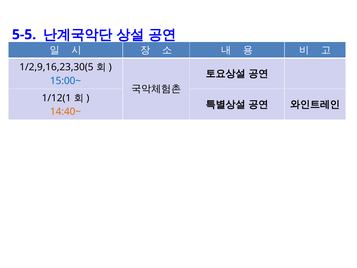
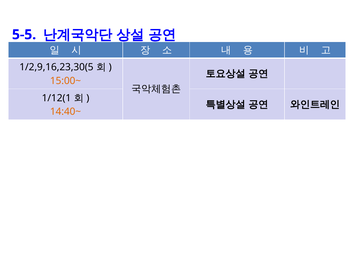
15:00~ colour: blue -> orange
